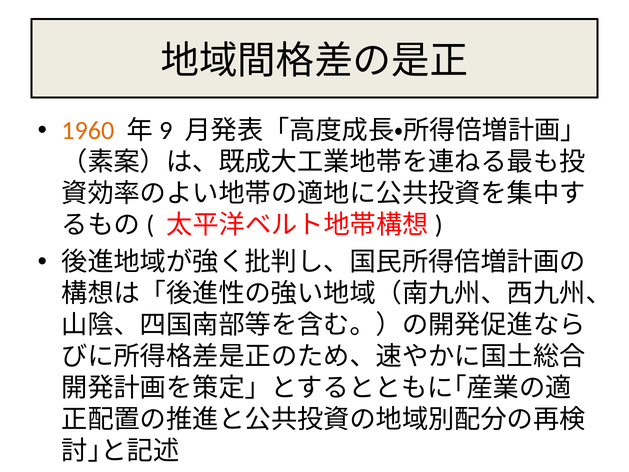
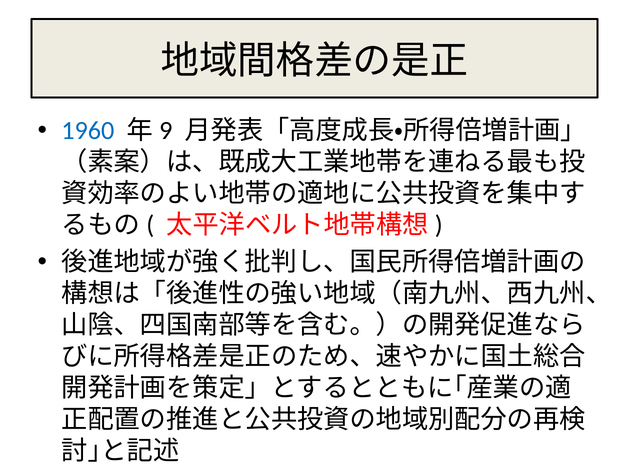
1960 colour: orange -> blue
